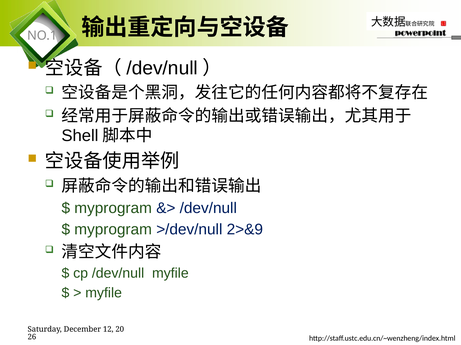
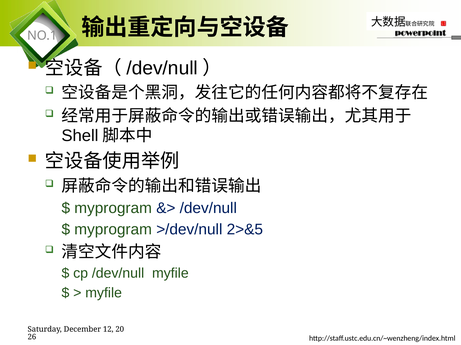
2>&9: 2>&9 -> 2>&5
